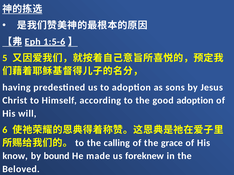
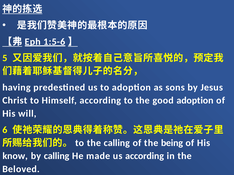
grace: grace -> being
by bound: bound -> calling
us foreknew: foreknew -> according
